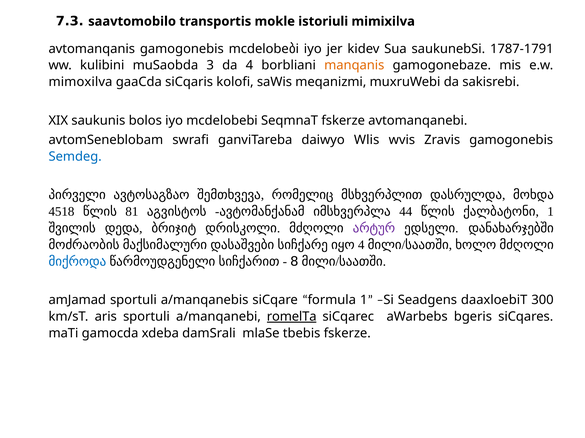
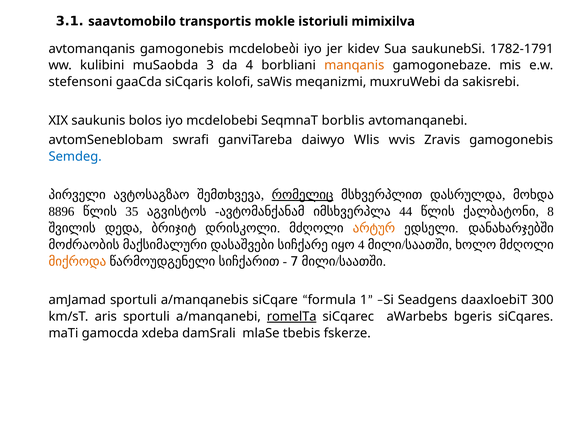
7.3: 7.3 -> 3.1
1787-1791: 1787-1791 -> 1782-1791
mimoxilva: mimoxilva -> stefensoni
SeqmnaT fskerze: fskerze -> borblis
რომელიც underline: none -> present
4518: 4518 -> 8896
81: 81 -> 35
ქალბატონი 1: 1 -> 8
არტურ colour: purple -> orange
მიქროდა colour: blue -> orange
8: 8 -> 7
